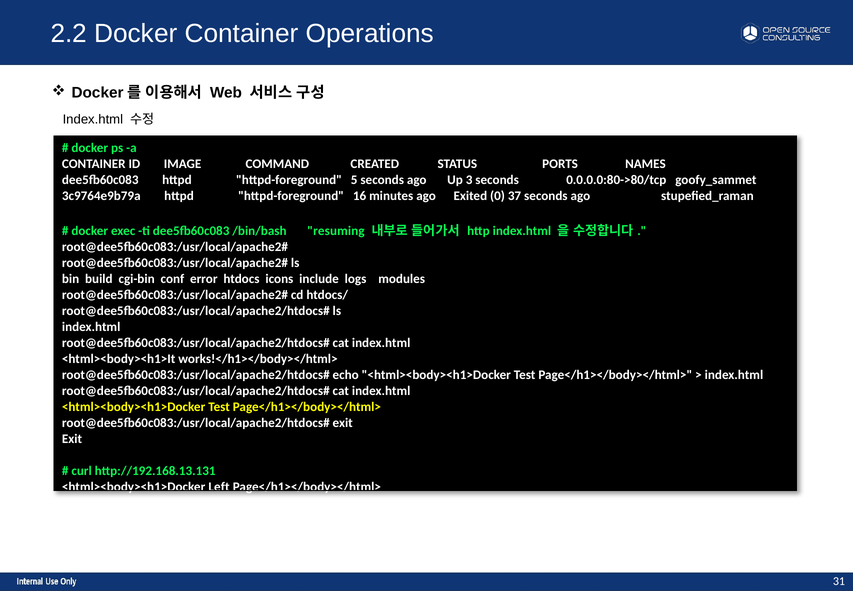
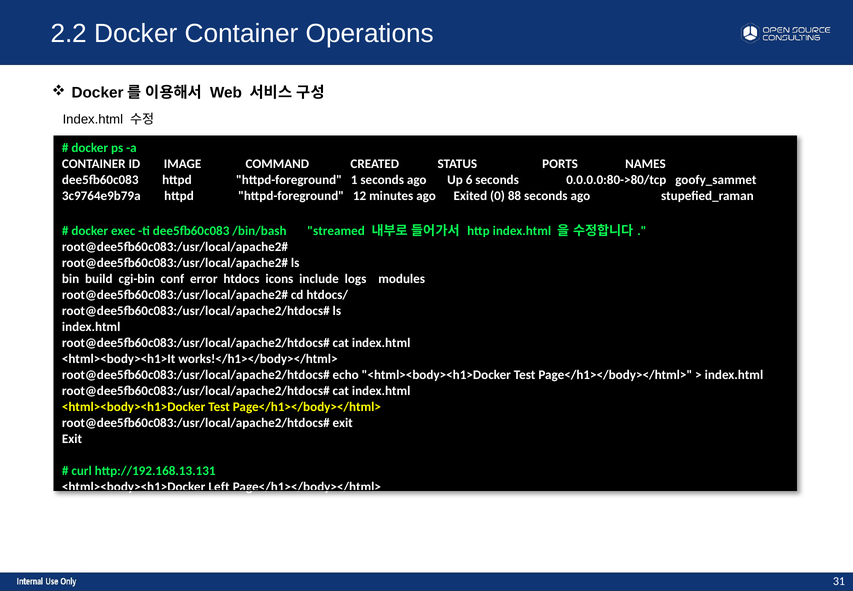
5: 5 -> 1
3: 3 -> 6
16: 16 -> 12
37: 37 -> 88
resuming: resuming -> streamed
